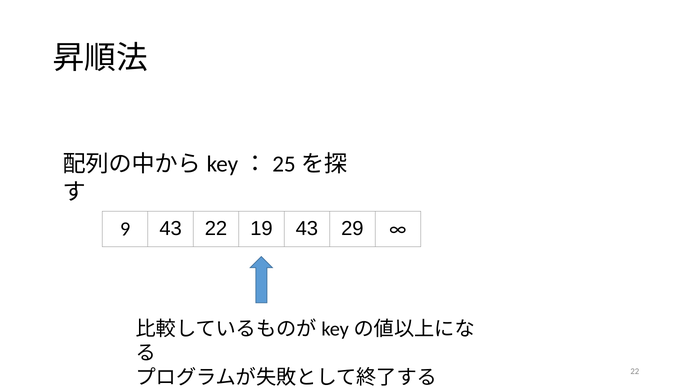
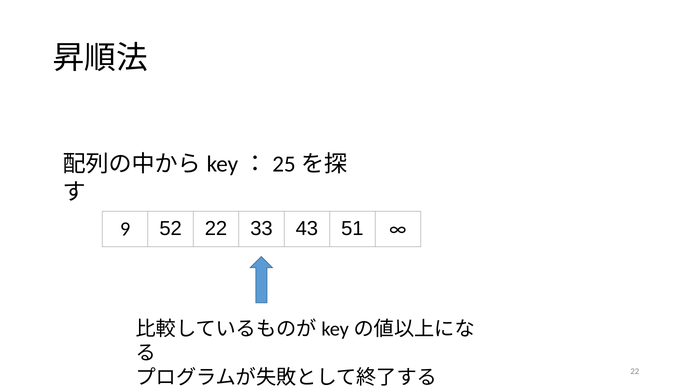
9 43: 43 -> 52
19: 19 -> 33
29: 29 -> 51
